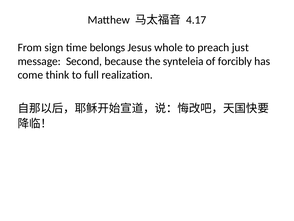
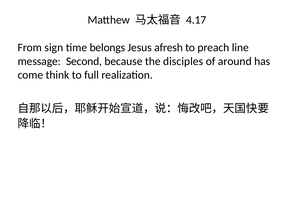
whole: whole -> afresh
just: just -> line
synteleia: synteleia -> disciples
forcibly: forcibly -> around
